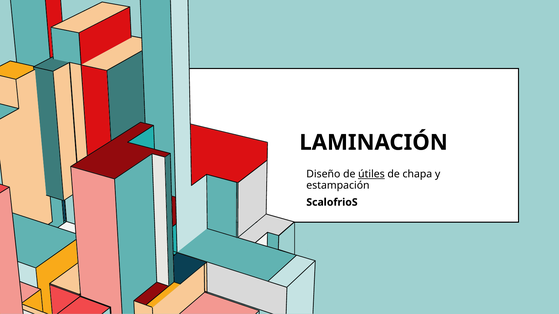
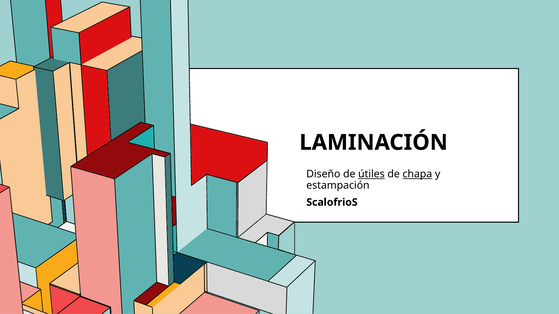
chapa underline: none -> present
